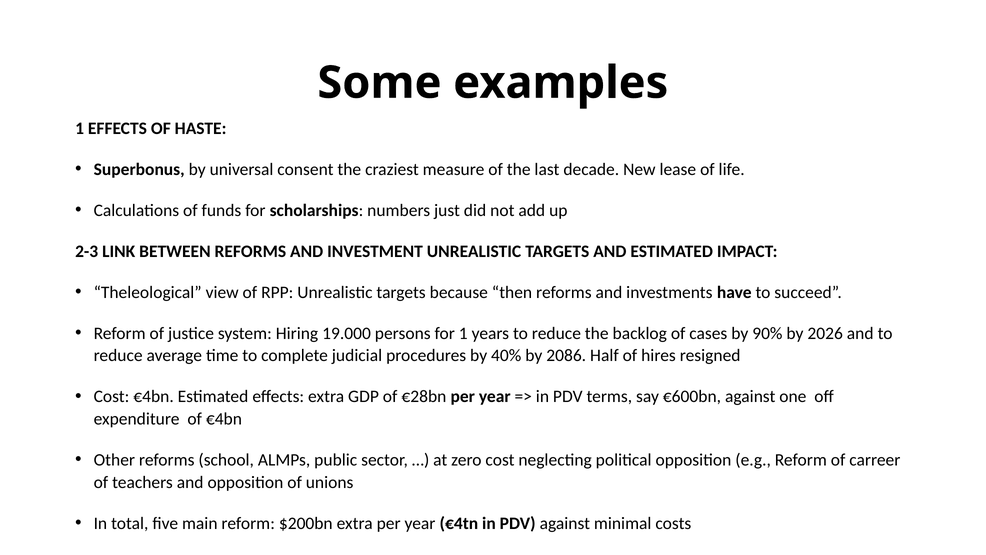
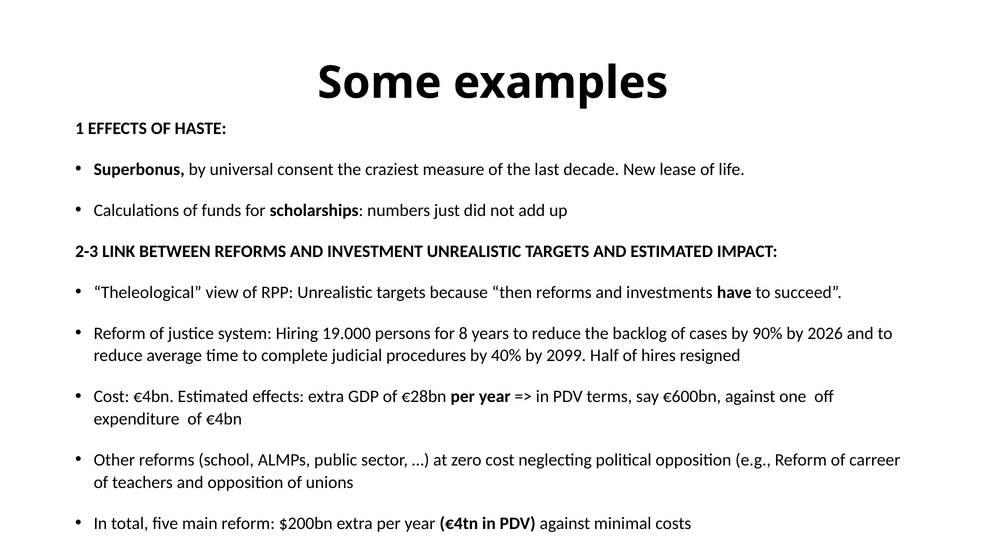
for 1: 1 -> 8
2086: 2086 -> 2099
